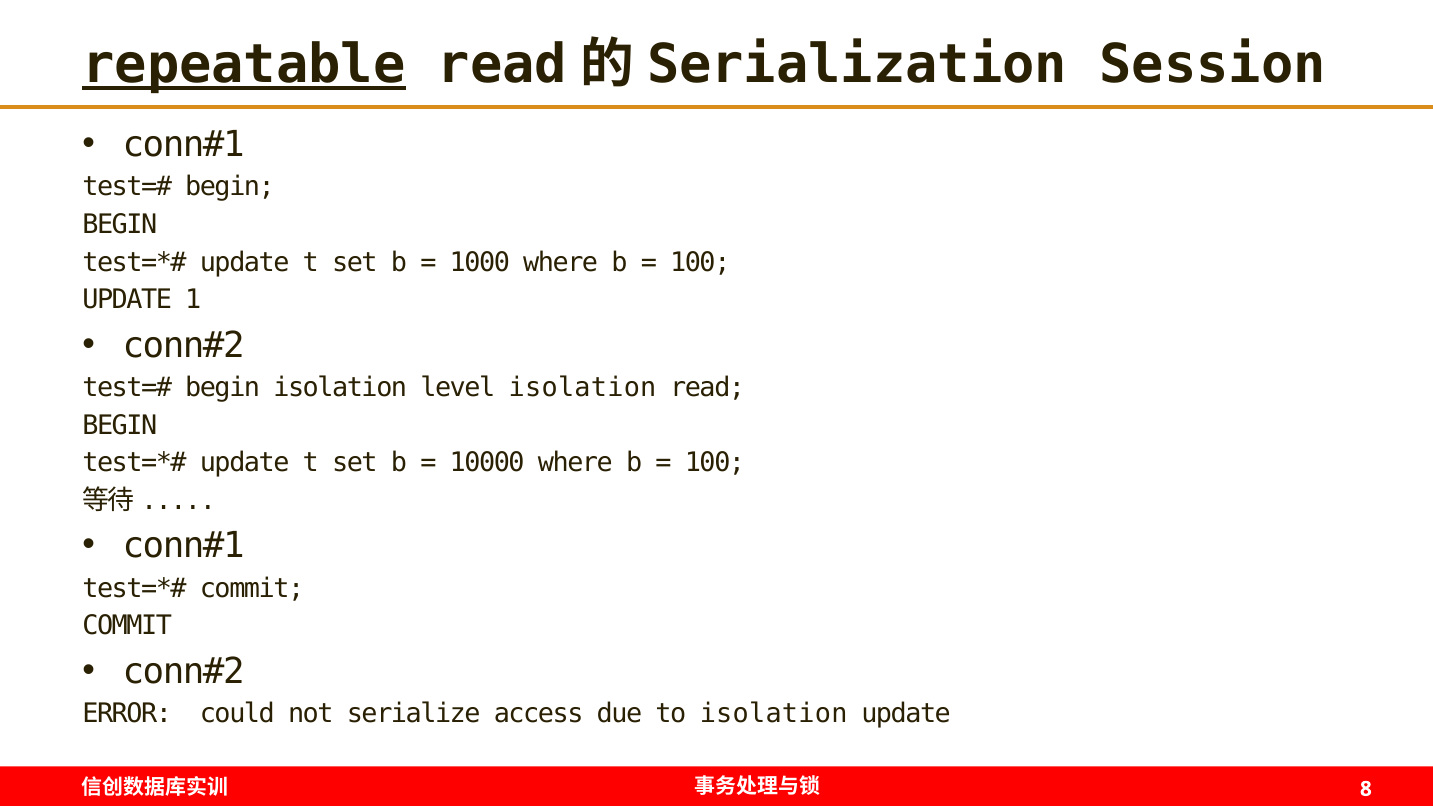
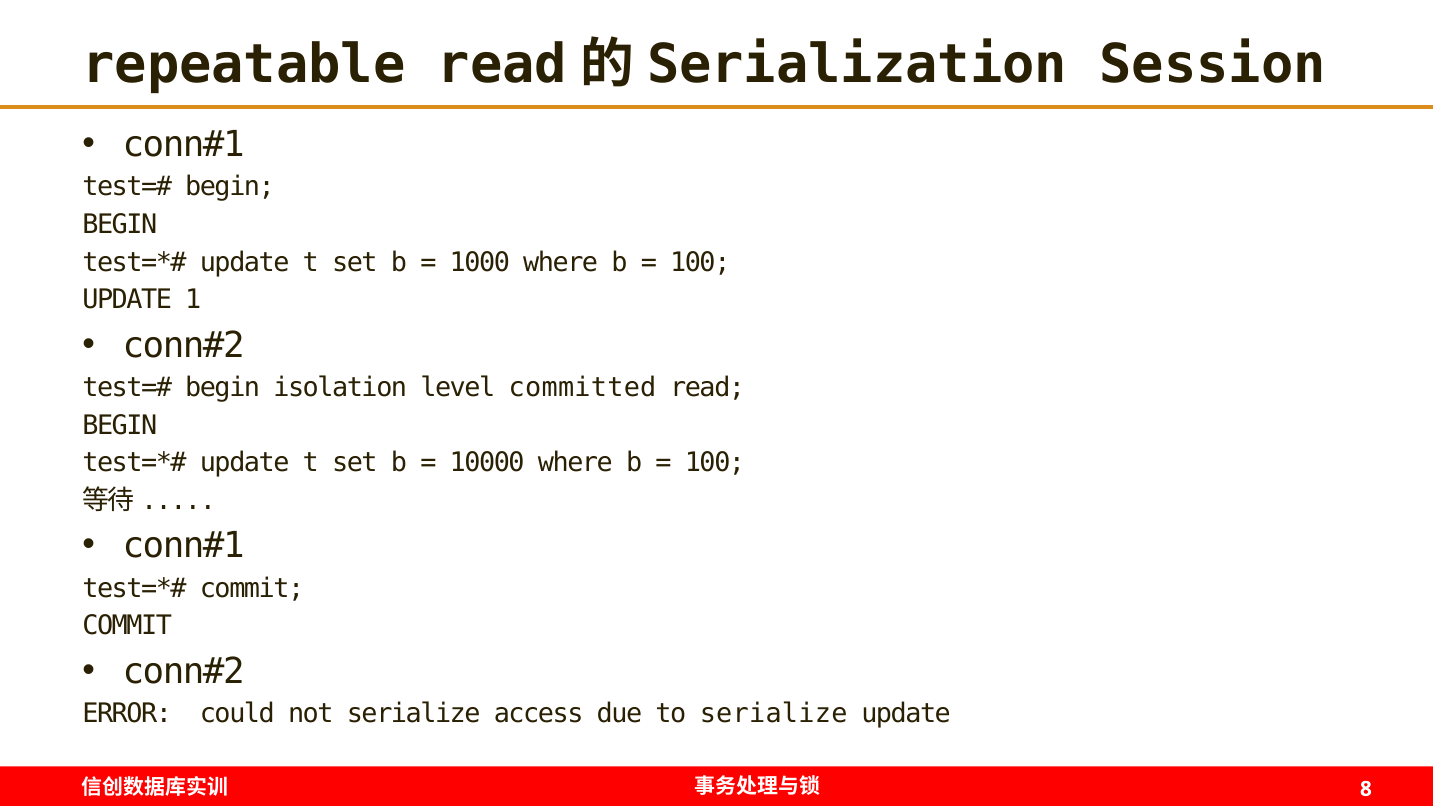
repeatable underline: present -> none
level isolation: isolation -> committed
to isolation: isolation -> serialize
